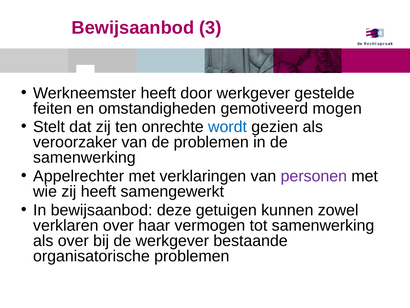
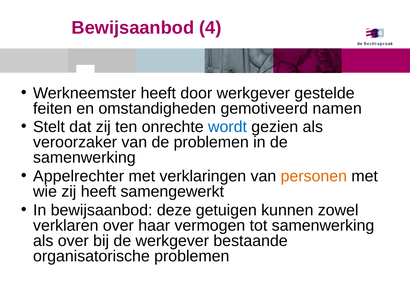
3: 3 -> 4
mogen: mogen -> namen
personen colour: purple -> orange
